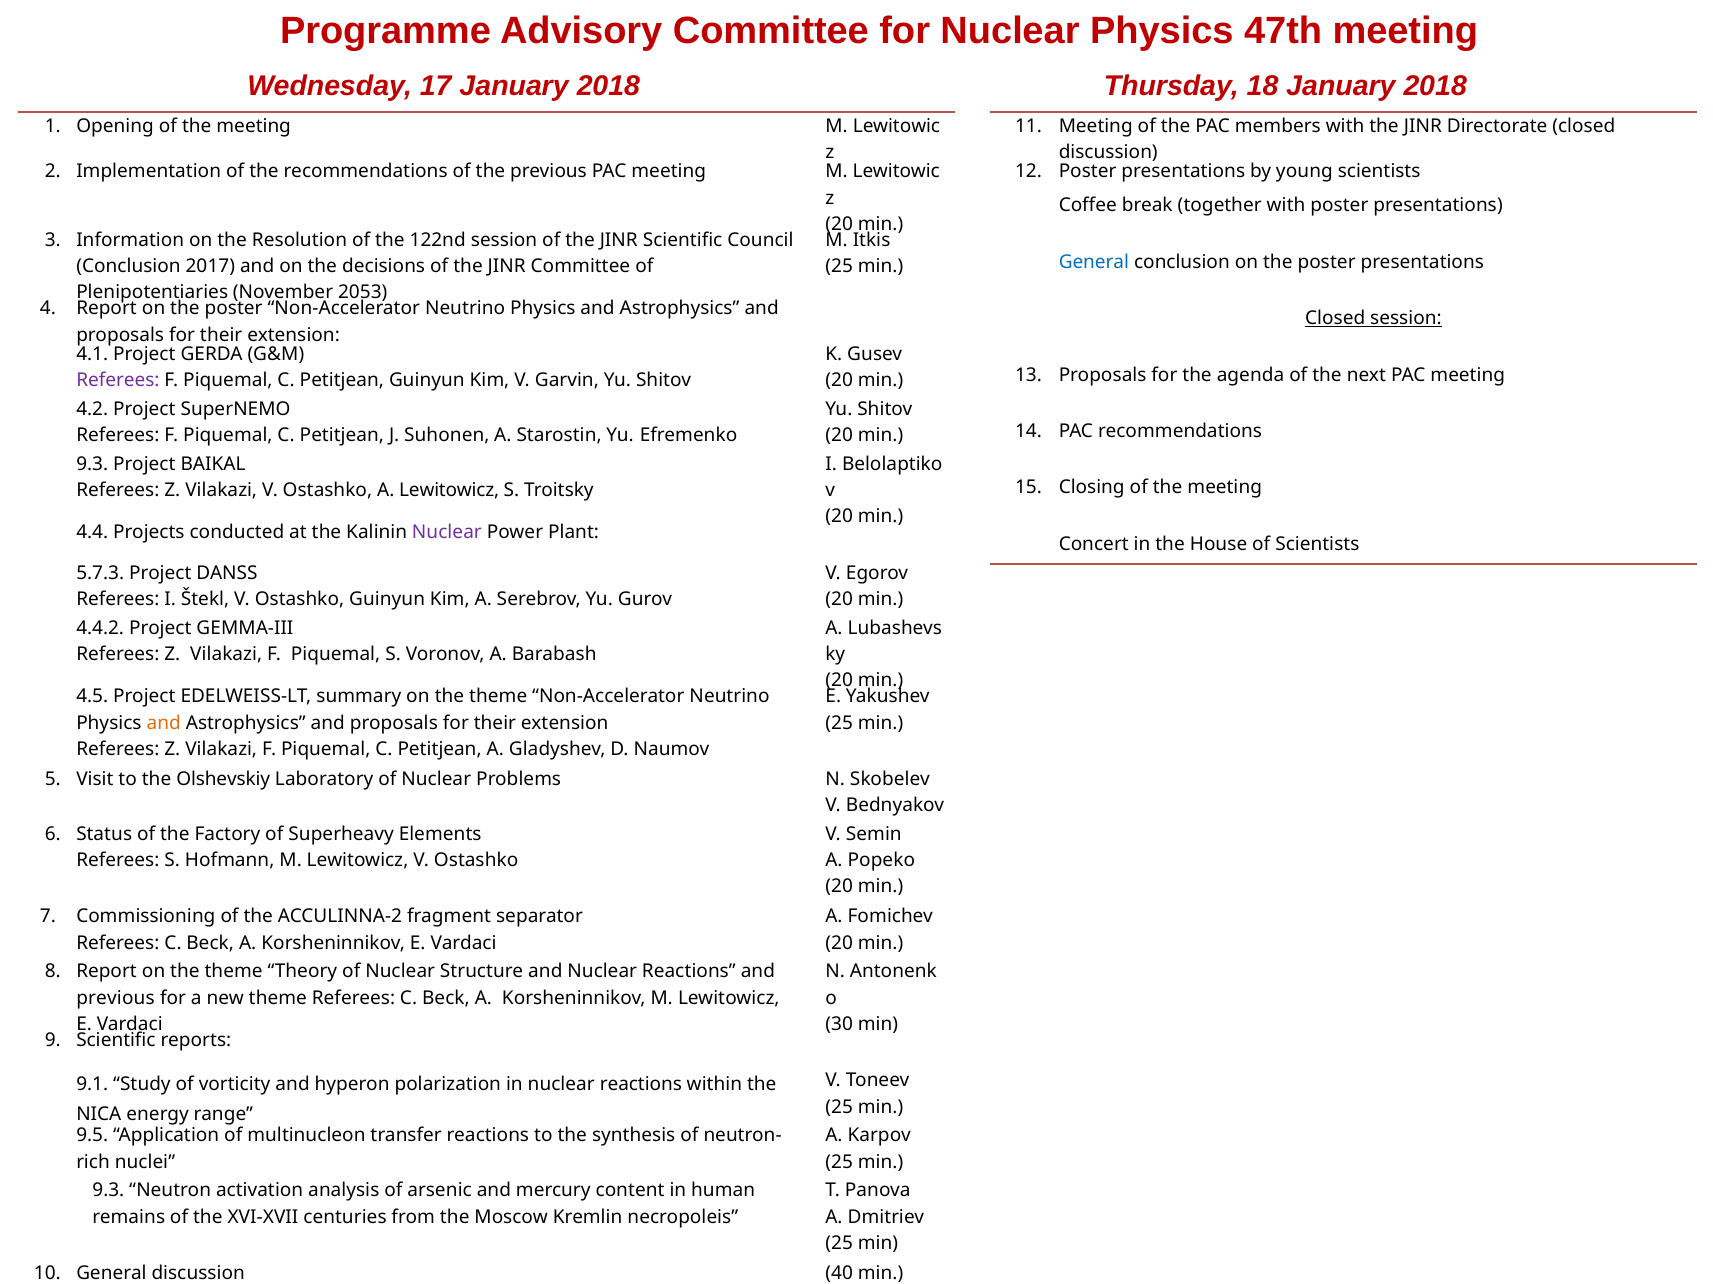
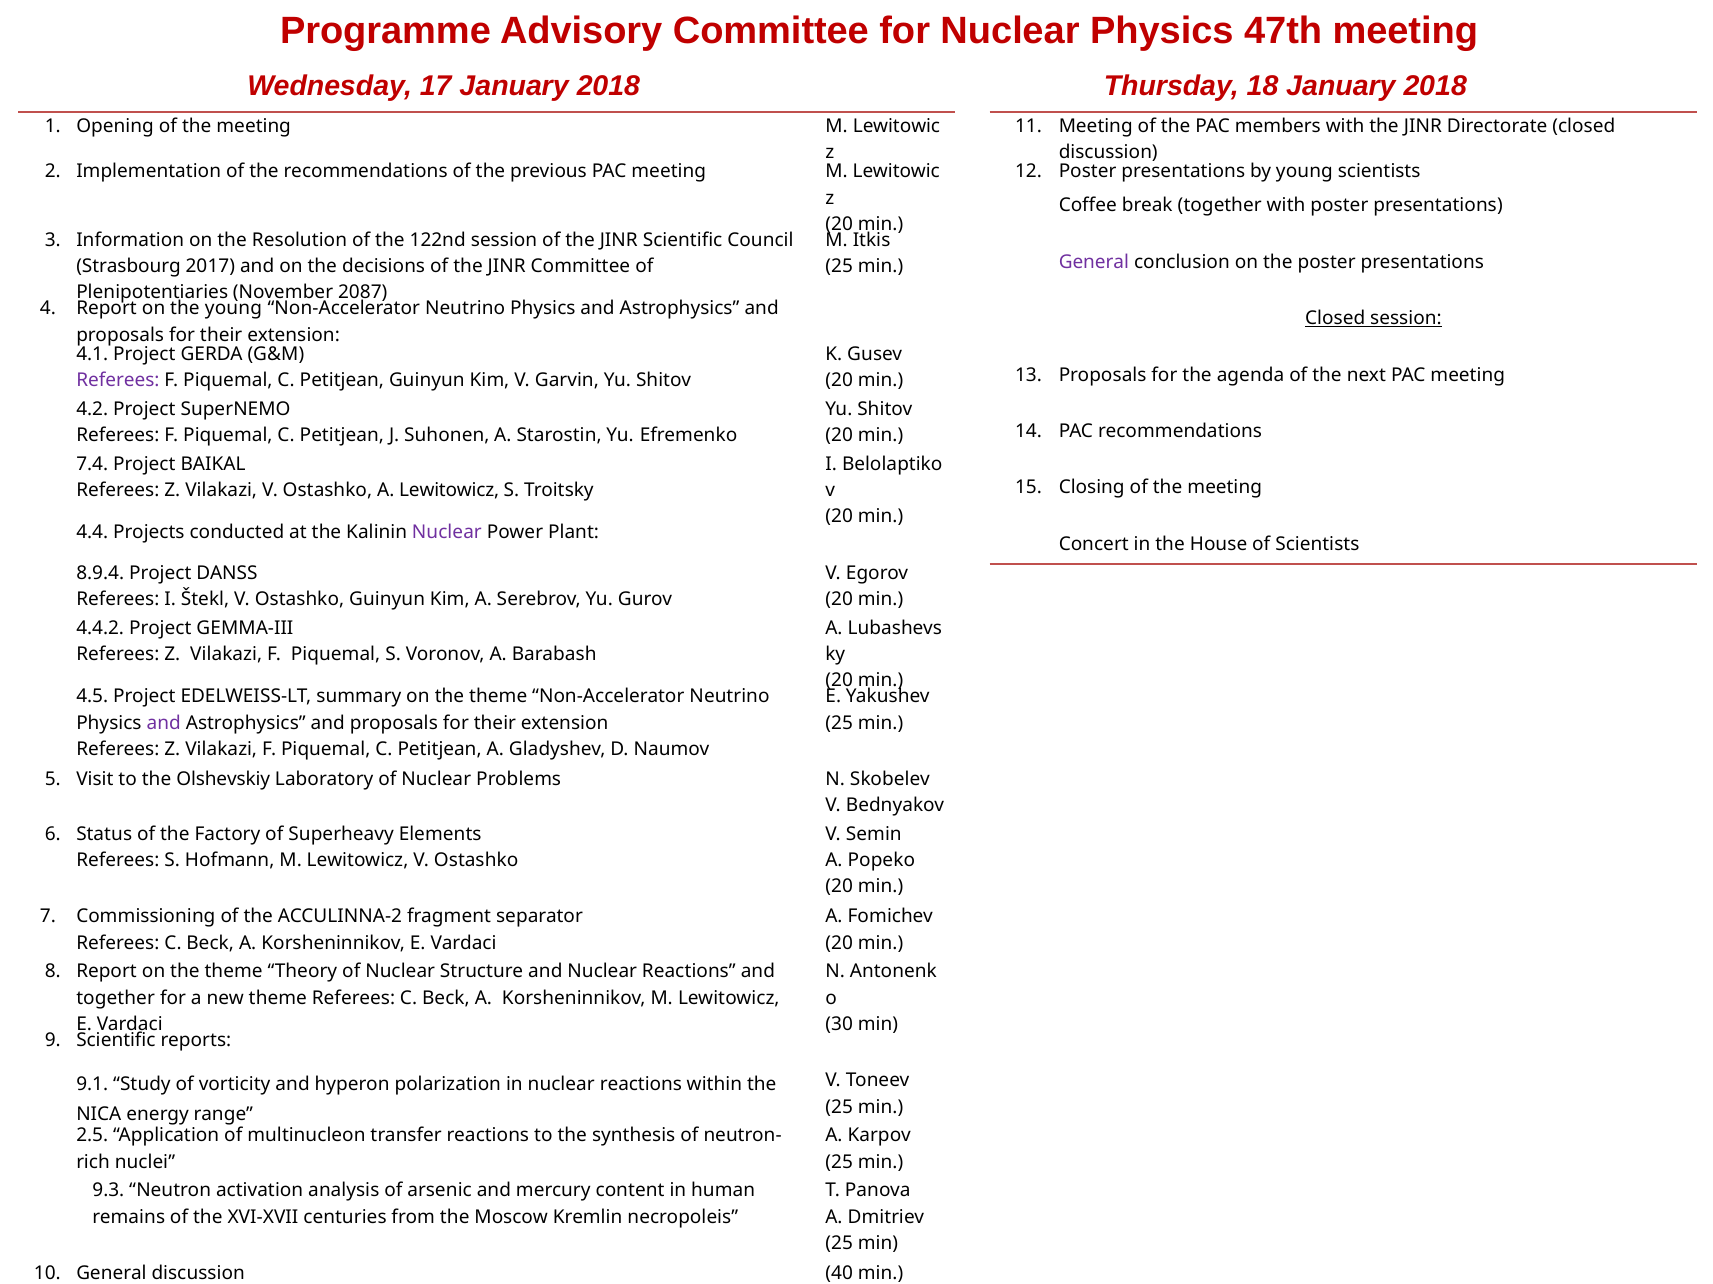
General at (1094, 262) colour: blue -> purple
Conclusion at (128, 267): Conclusion -> Strasbourg
2053: 2053 -> 2087
Report on the poster: poster -> young
9.3 at (92, 464): 9.3 -> 7.4
5.7.3: 5.7.3 -> 8.9.4
and at (164, 723) colour: orange -> purple
previous at (116, 998): previous -> together
9.5: 9.5 -> 2.5
